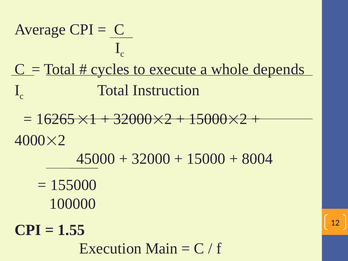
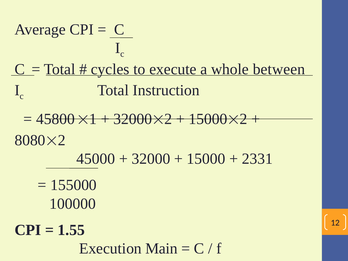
depends: depends -> between
16265: 16265 -> 45800
4000: 4000 -> 8080
8004: 8004 -> 2331
